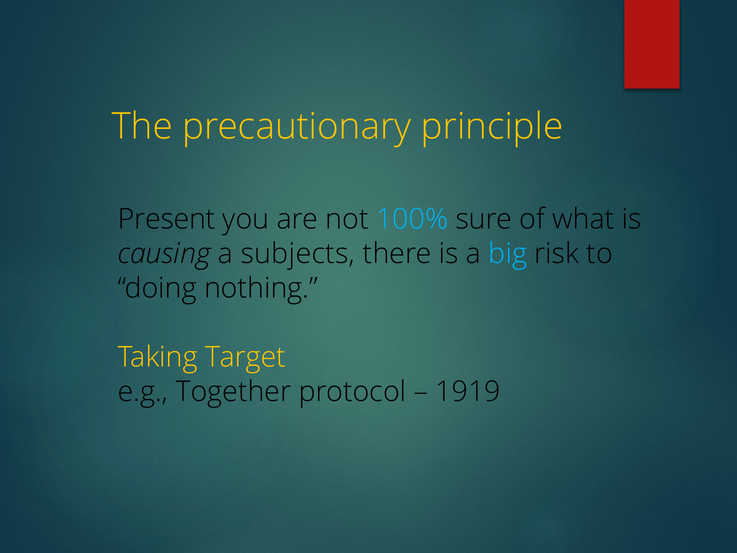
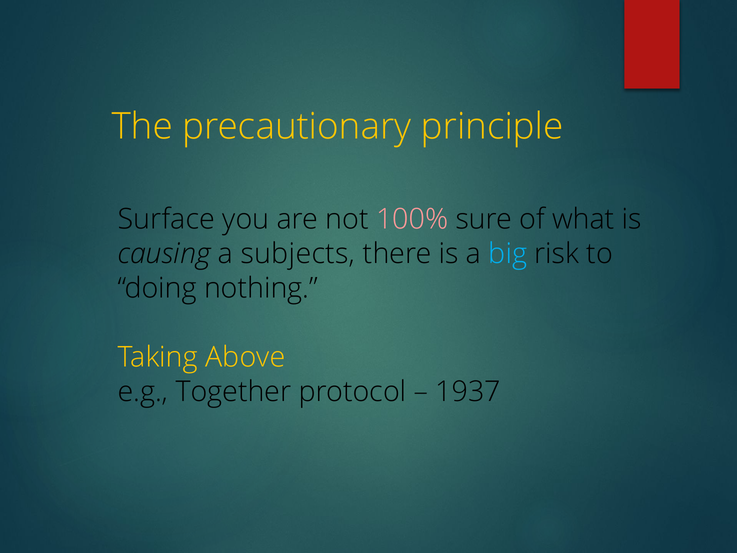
Present: Present -> Surface
100% colour: light blue -> pink
Target: Target -> Above
1919: 1919 -> 1937
